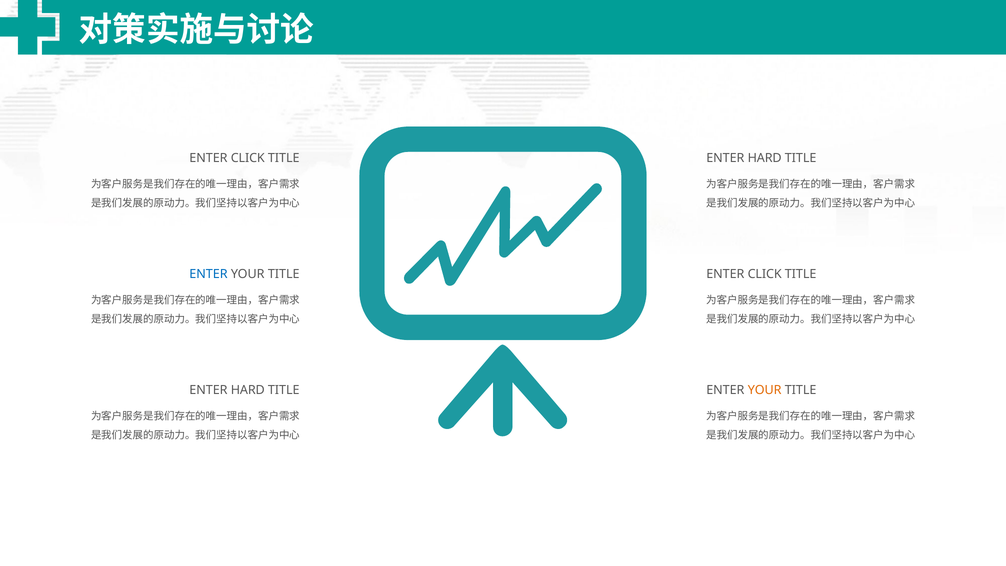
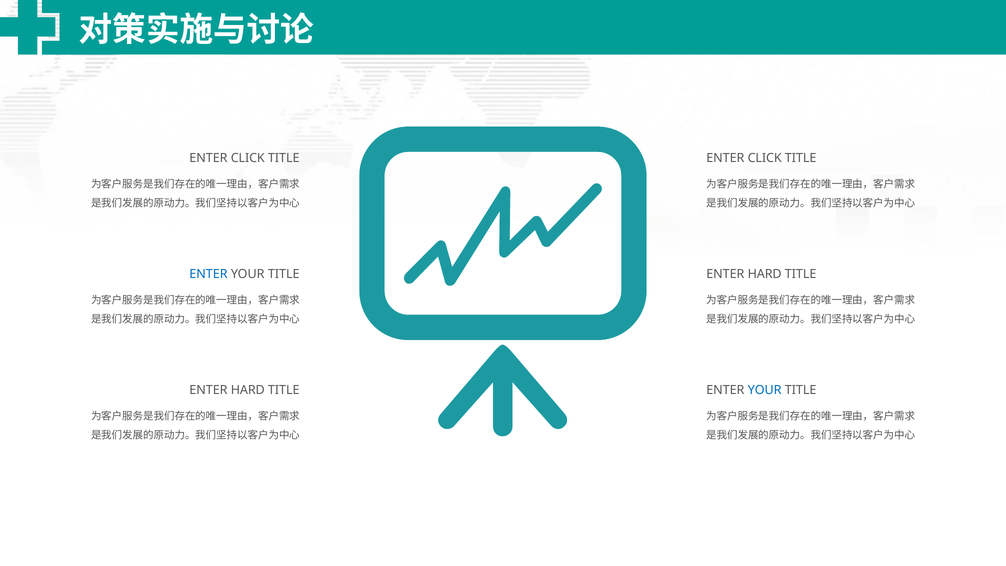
HARD at (765, 158): HARD -> CLICK
CLICK at (765, 274): CLICK -> HARD
YOUR at (765, 390) colour: orange -> blue
